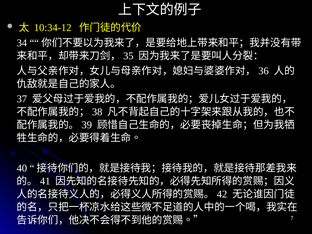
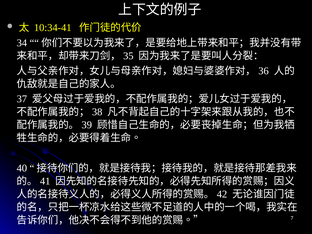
10:34-12: 10:34-12 -> 10:34-41
